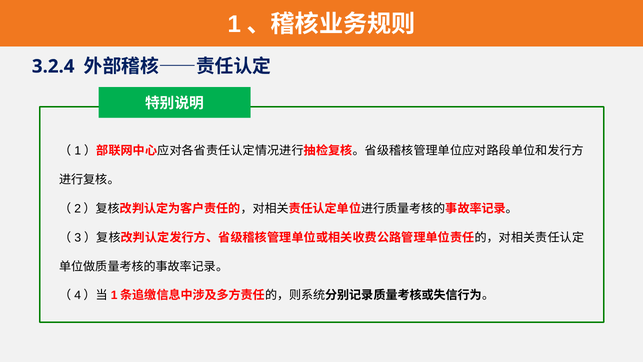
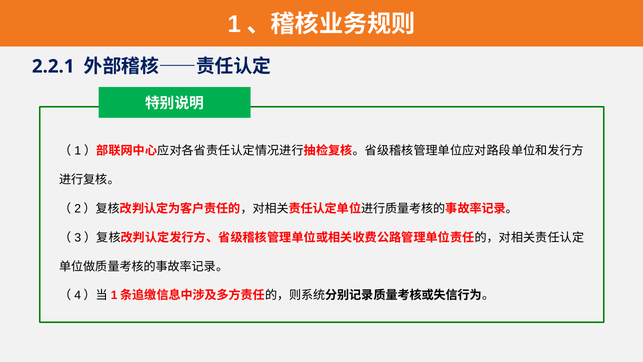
3.2.4: 3.2.4 -> 2.2.1
